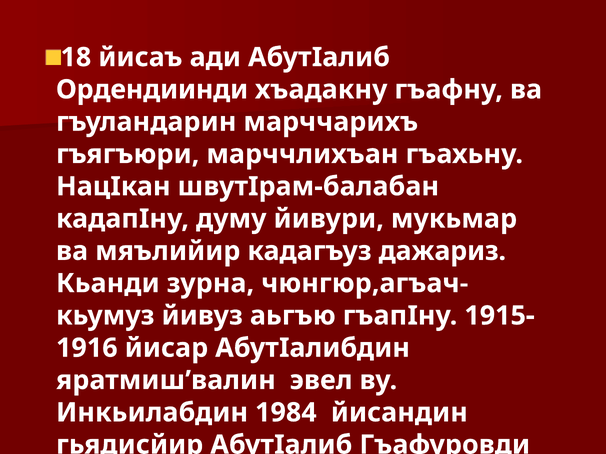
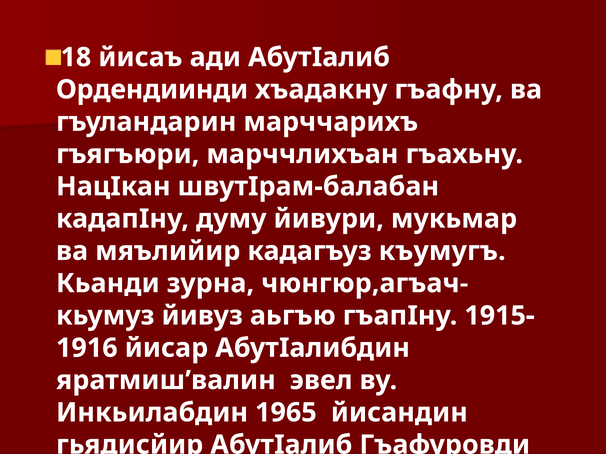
дажариз: дажариз -> къумугъ
1984: 1984 -> 1965
